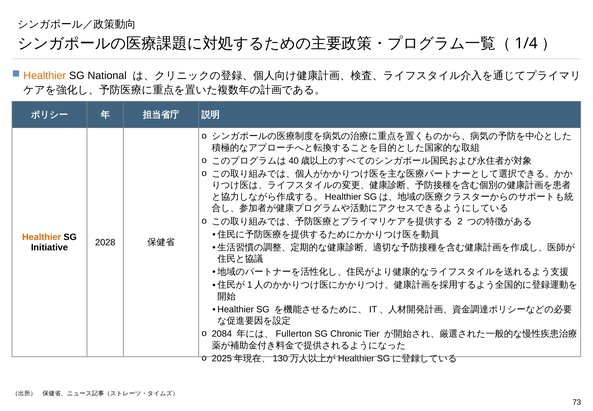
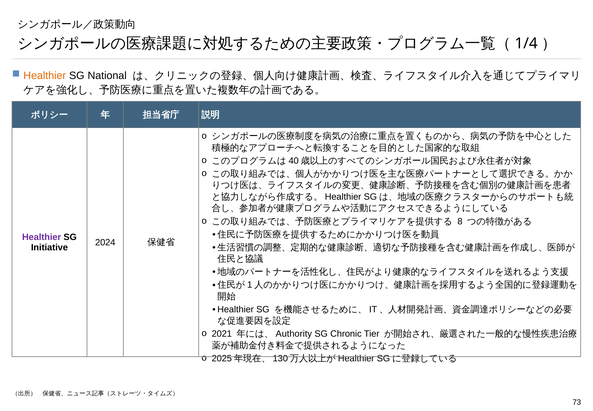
2: 2 -> 8
Healthier at (42, 237) colour: orange -> purple
2028: 2028 -> 2024
2084: 2084 -> 2021
Fullerton: Fullerton -> Authority
